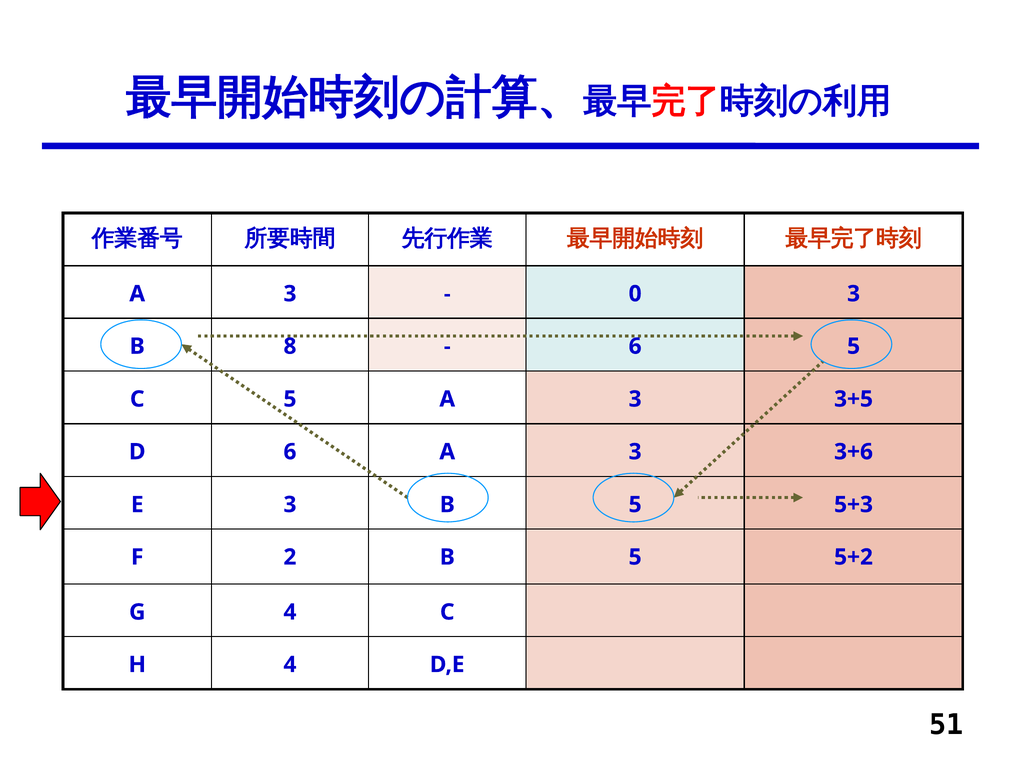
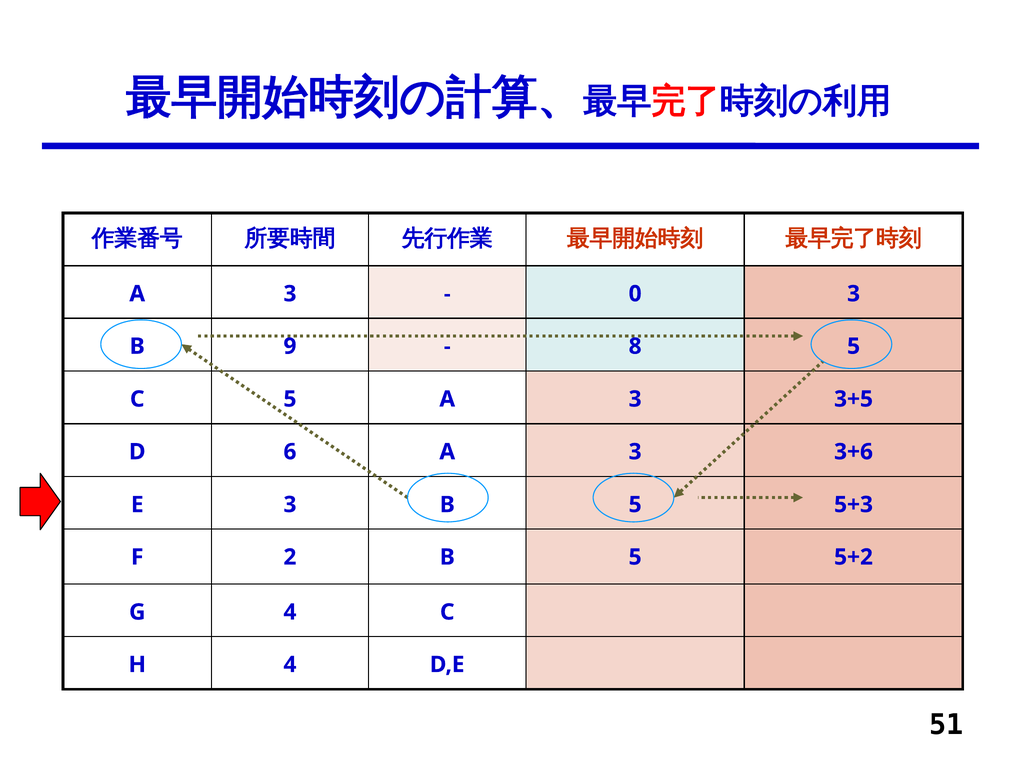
8: 8 -> 9
6 at (635, 346): 6 -> 8
